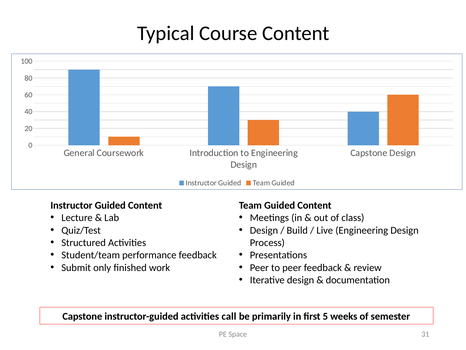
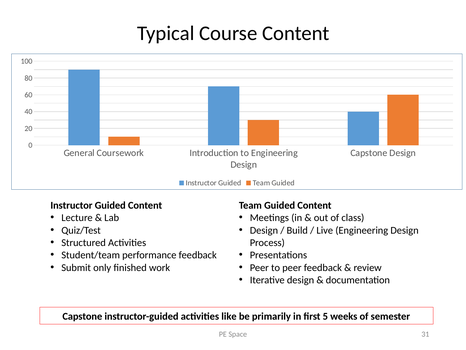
call: call -> like
